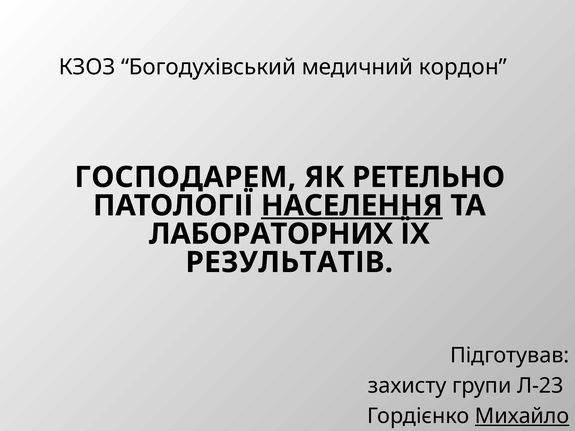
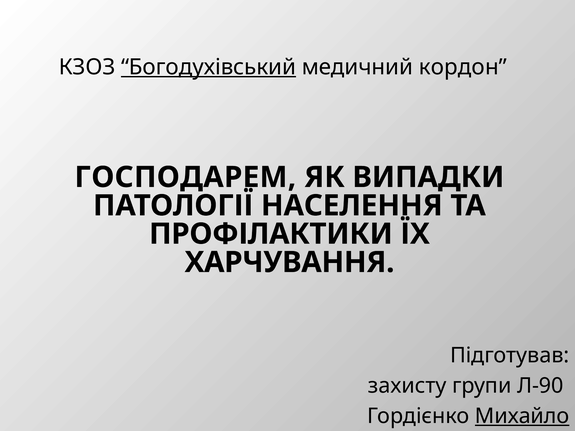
Богодухівський underline: none -> present
РЕТЕЛЬНО: РЕТЕЛЬНО -> ВИПАДКИ
НАСЕЛЕННЯ underline: present -> none
ЛАБОРАТОРНИХ: ЛАБОРАТОРНИХ -> ПРОФІЛАКТИКИ
РЕЗУЛЬТАТІВ: РЕЗУЛЬТАТІВ -> ХАРЧУВАННЯ
Л-23: Л-23 -> Л-90
